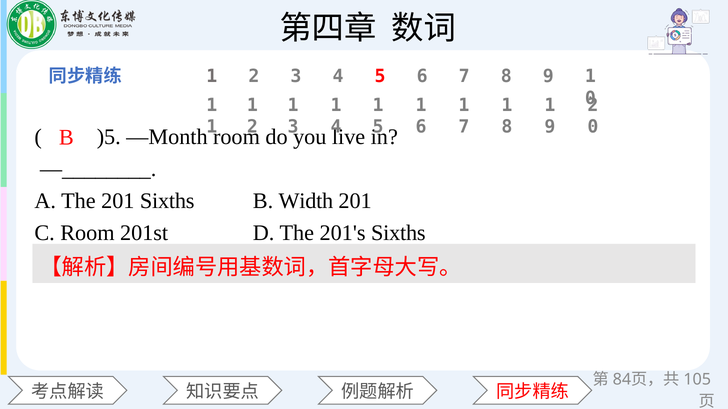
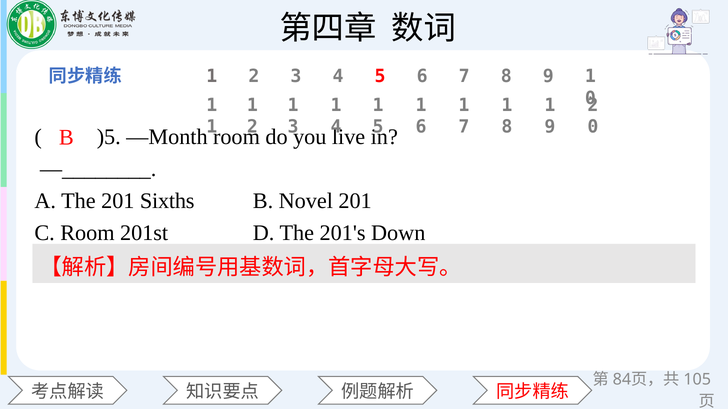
Width: Width -> Novel
201's Sixths: Sixths -> Down
